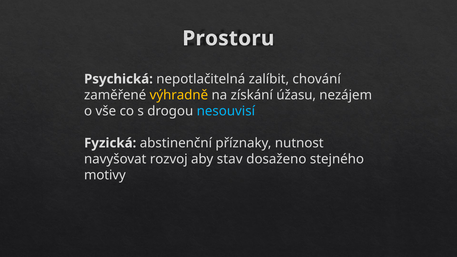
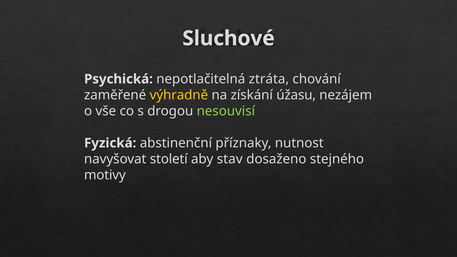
Prostoru: Prostoru -> Sluchové
zalíbit: zalíbit -> ztráta
nesouvisí colour: light blue -> light green
rozvoj: rozvoj -> století
